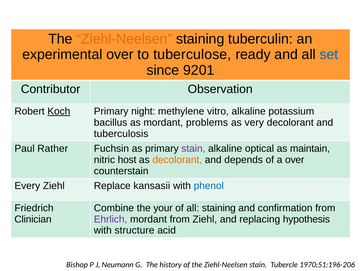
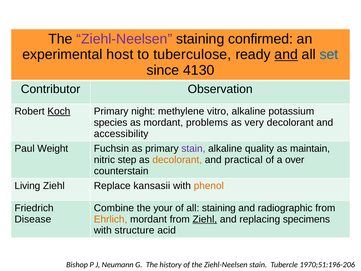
Ziehl-Neelsen at (124, 39) colour: orange -> purple
tuberculin: tuberculin -> confirmed
experimental over: over -> host
and at (286, 54) underline: none -> present
9201: 9201 -> 4130
bacillus: bacillus -> species
tuberculosis: tuberculosis -> accessibility
Rather: Rather -> Weight
optical: optical -> quality
host: host -> step
depends: depends -> practical
Every: Every -> Living
phenol colour: blue -> orange
confirmation: confirmation -> radiographic
Clinician: Clinician -> Disease
Ehrlich colour: purple -> orange
Ziehl at (205, 219) underline: none -> present
hypothesis: hypothesis -> specimens
